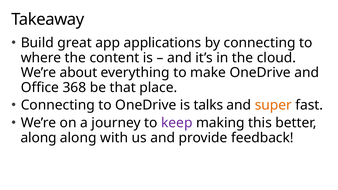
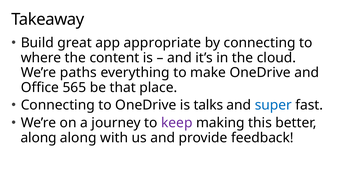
applications: applications -> appropriate
about: about -> paths
368: 368 -> 565
super colour: orange -> blue
